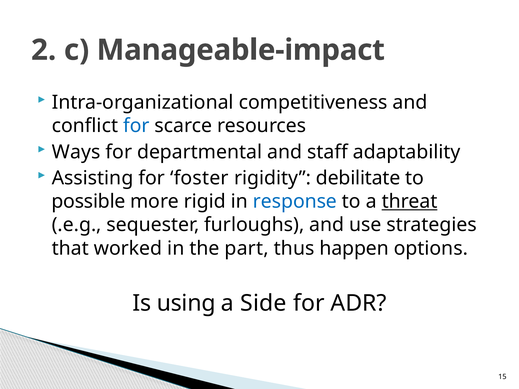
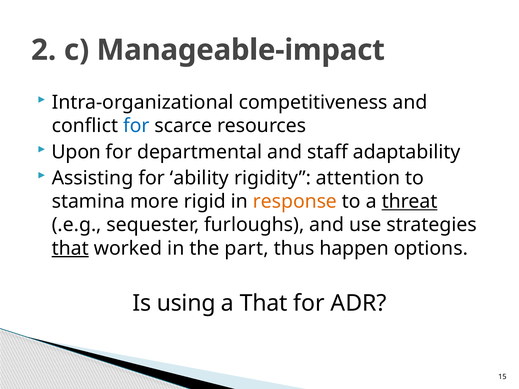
Ways: Ways -> Upon
foster: foster -> ability
debilitate: debilitate -> attention
possible: possible -> stamina
response colour: blue -> orange
that at (70, 248) underline: none -> present
a Side: Side -> That
